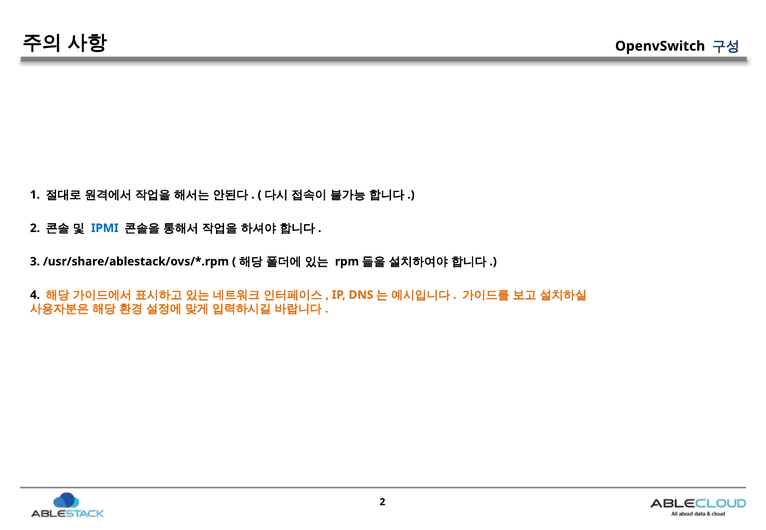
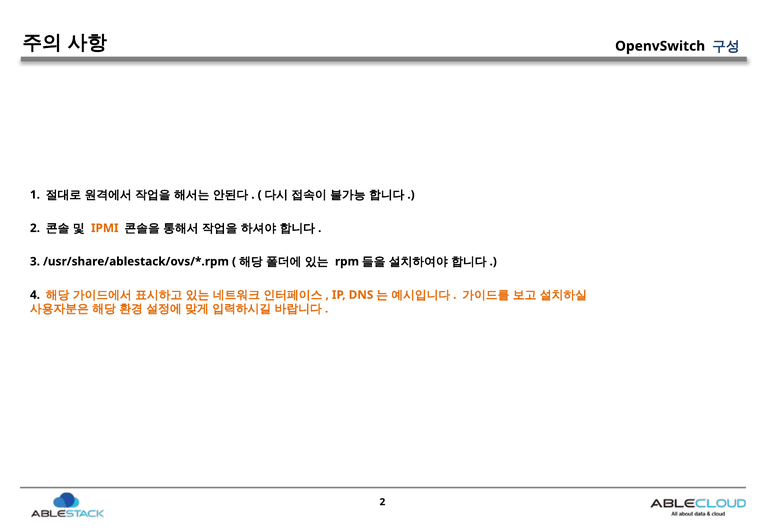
IPMI colour: blue -> orange
